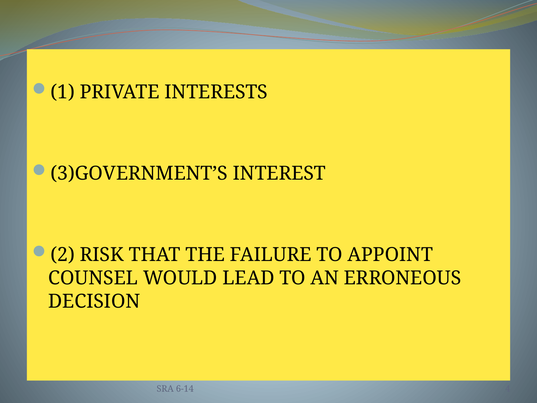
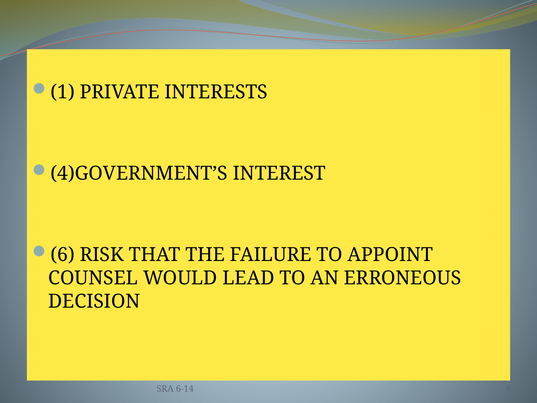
3)GOVERNMENT’S: 3)GOVERNMENT’S -> 4)GOVERNMENT’S
2: 2 -> 6
